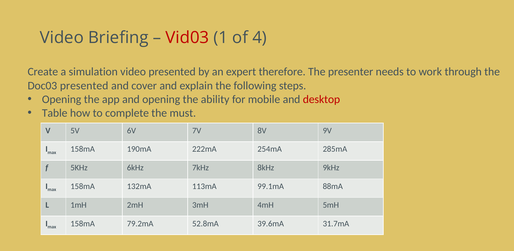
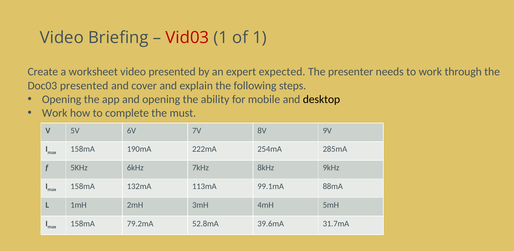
of 4: 4 -> 1
simulation: simulation -> worksheet
therefore: therefore -> expected
desktop colour: red -> black
Table at (55, 113): Table -> Work
